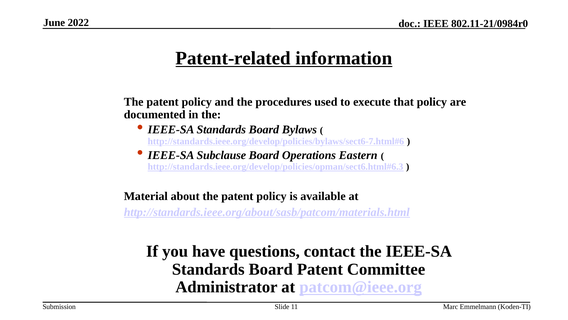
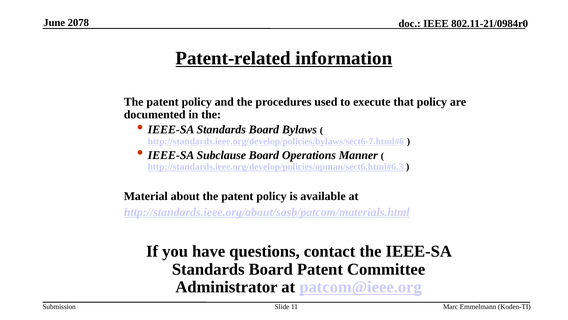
2022: 2022 -> 2078
Eastern: Eastern -> Manner
